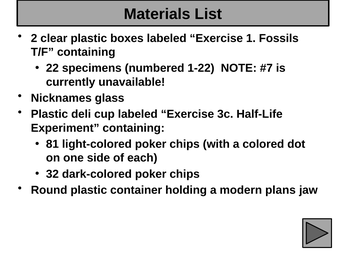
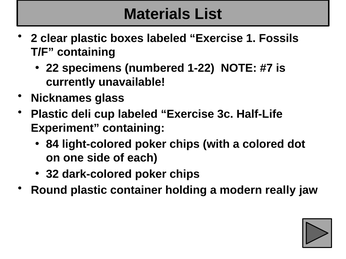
81: 81 -> 84
plans: plans -> really
